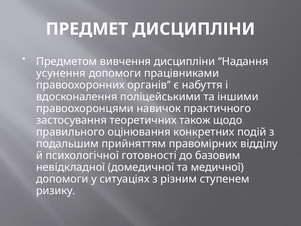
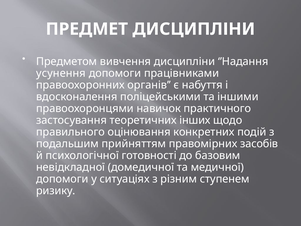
також: також -> інших
відділу: відділу -> засобів
